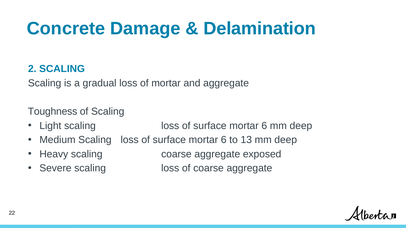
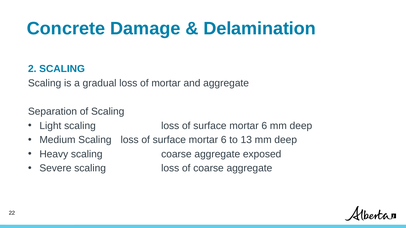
Toughness: Toughness -> Separation
